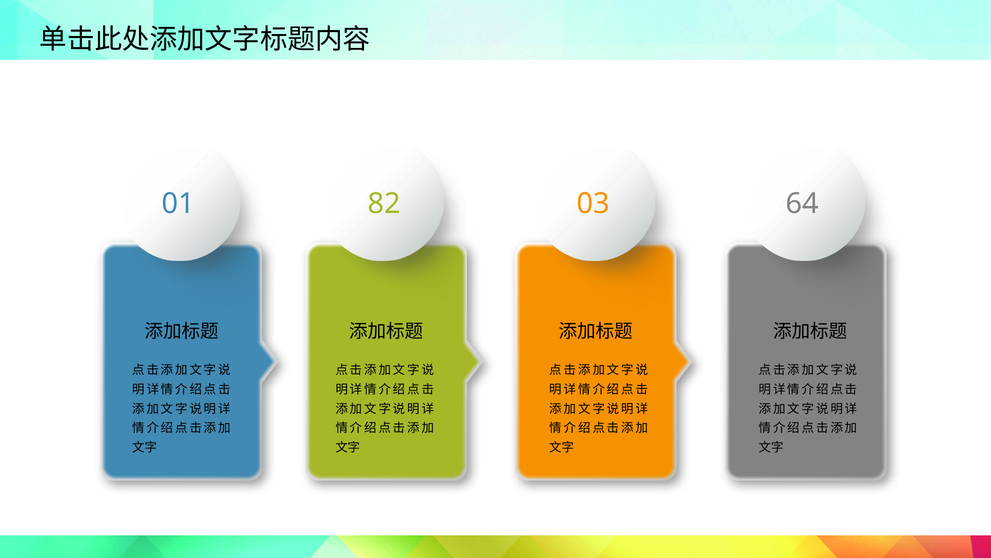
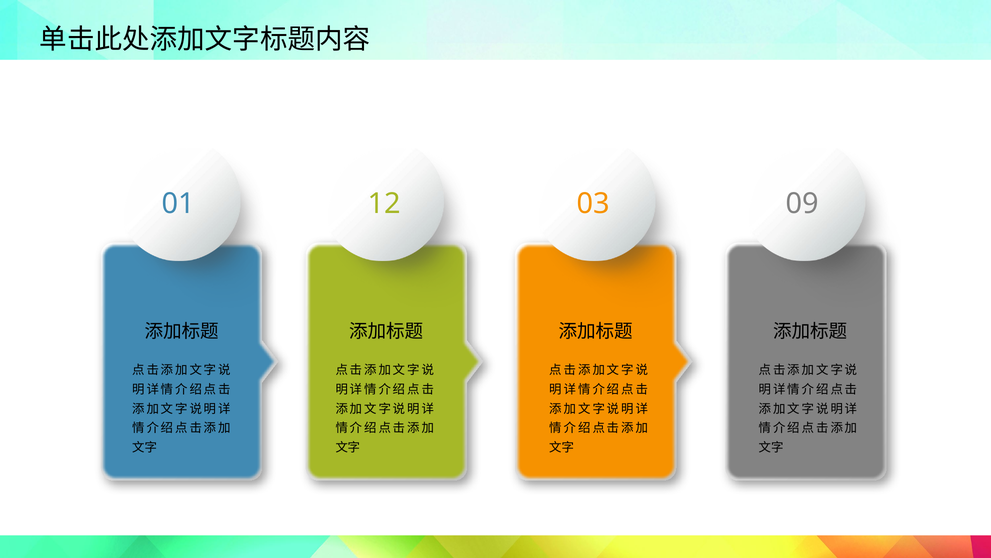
82: 82 -> 12
64: 64 -> 09
